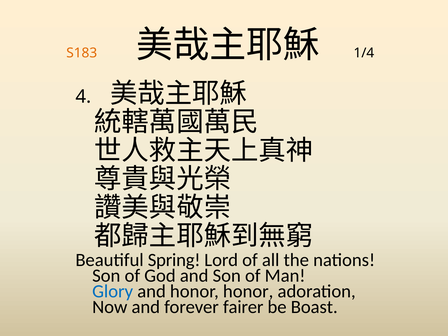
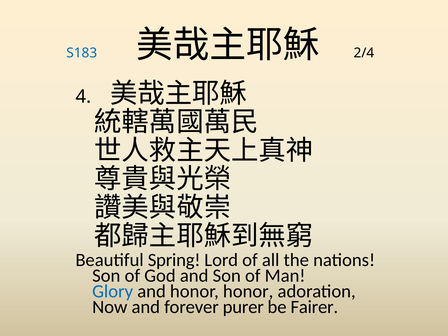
S183 colour: orange -> blue
1/4: 1/4 -> 2/4
fairer: fairer -> purer
Boast: Boast -> Fairer
